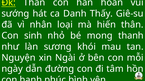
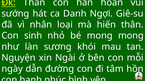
Thấy: Thấy -> Ngợi
mong thanh: thanh -> mong
